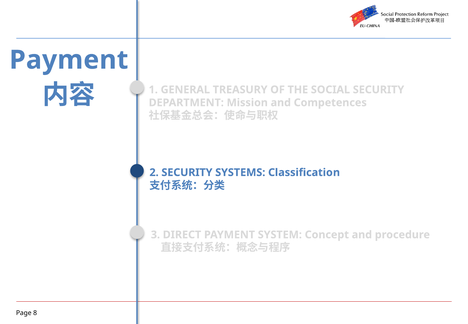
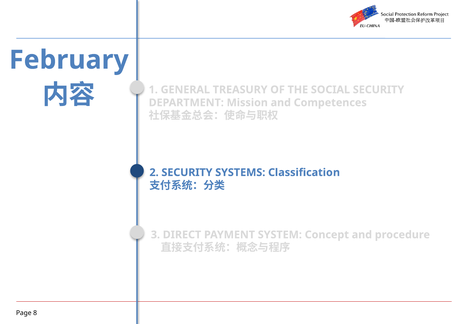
Payment at (69, 60): Payment -> February
